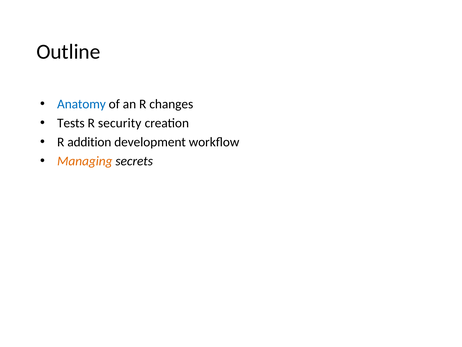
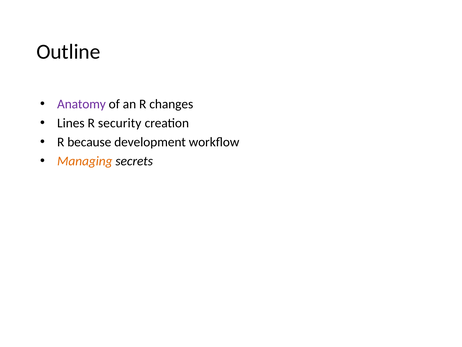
Anatomy colour: blue -> purple
Tests: Tests -> Lines
addition: addition -> because
